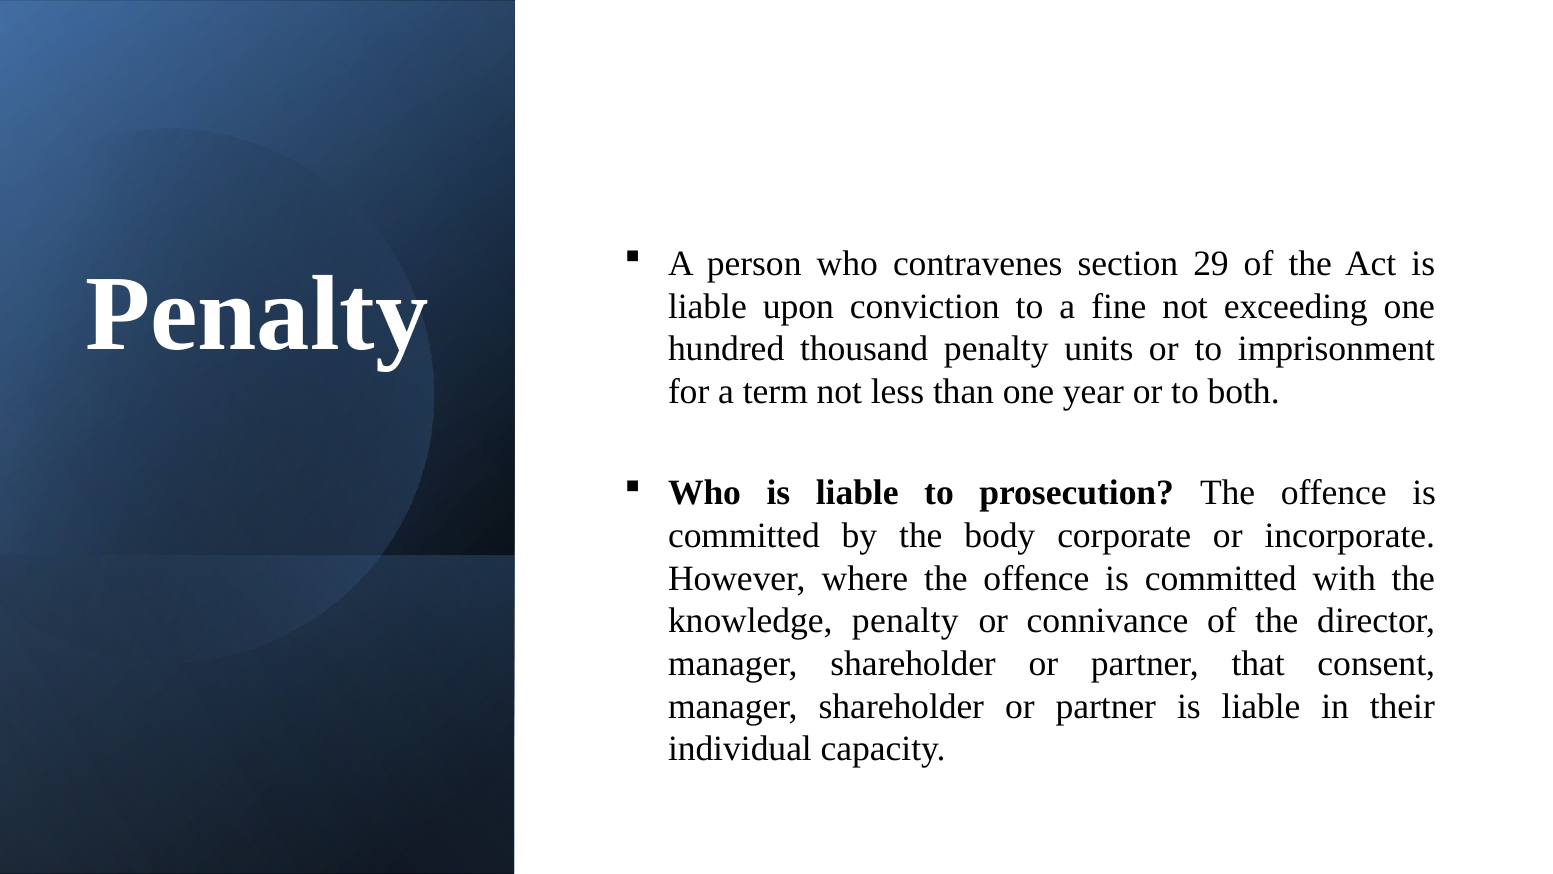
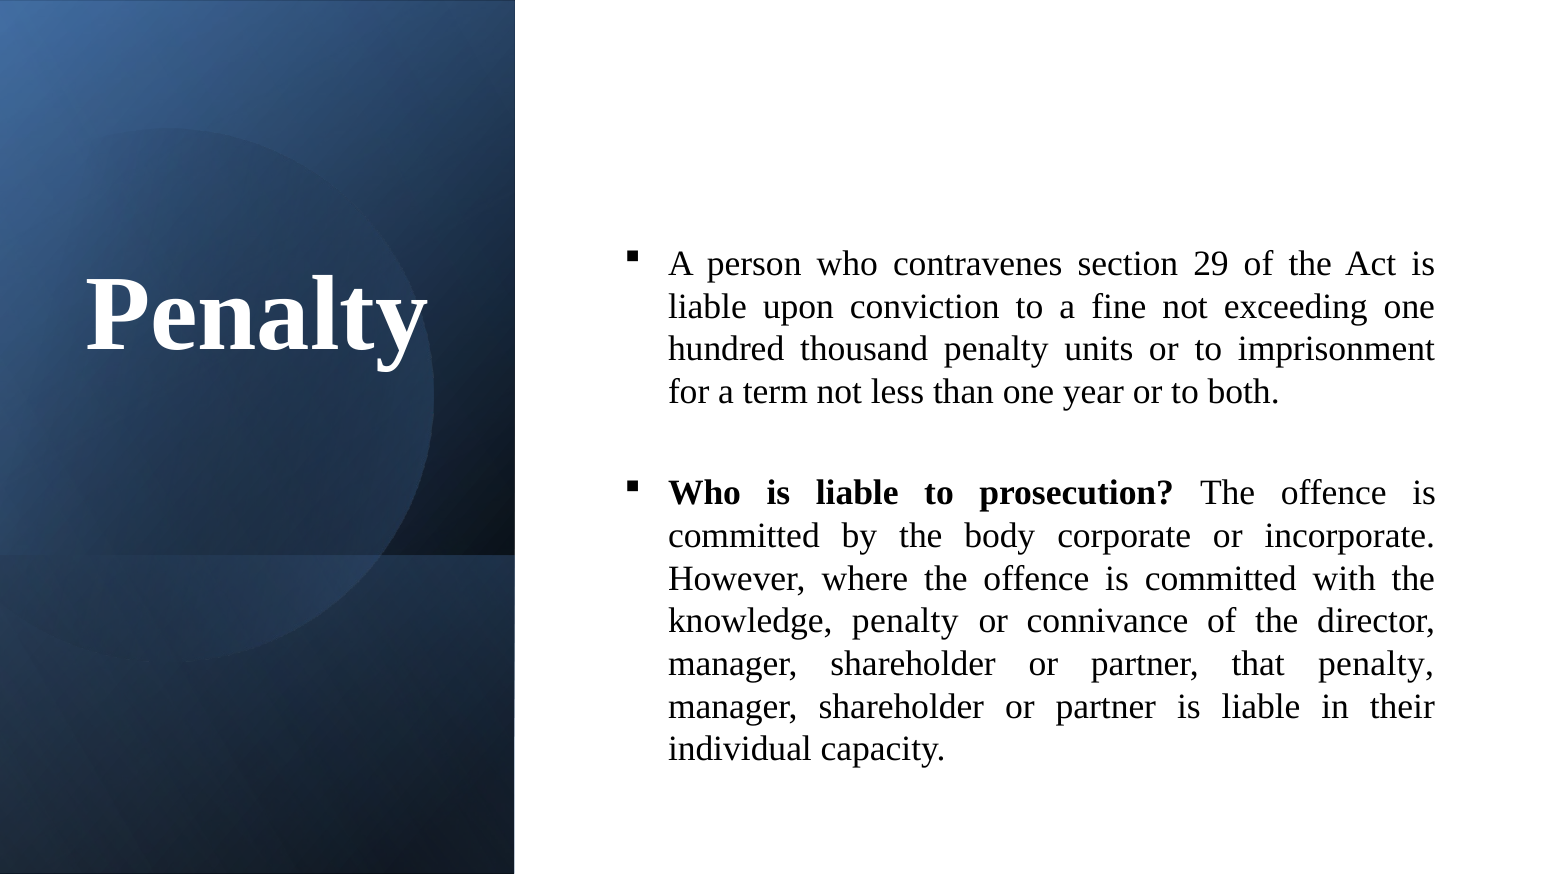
that consent: consent -> penalty
